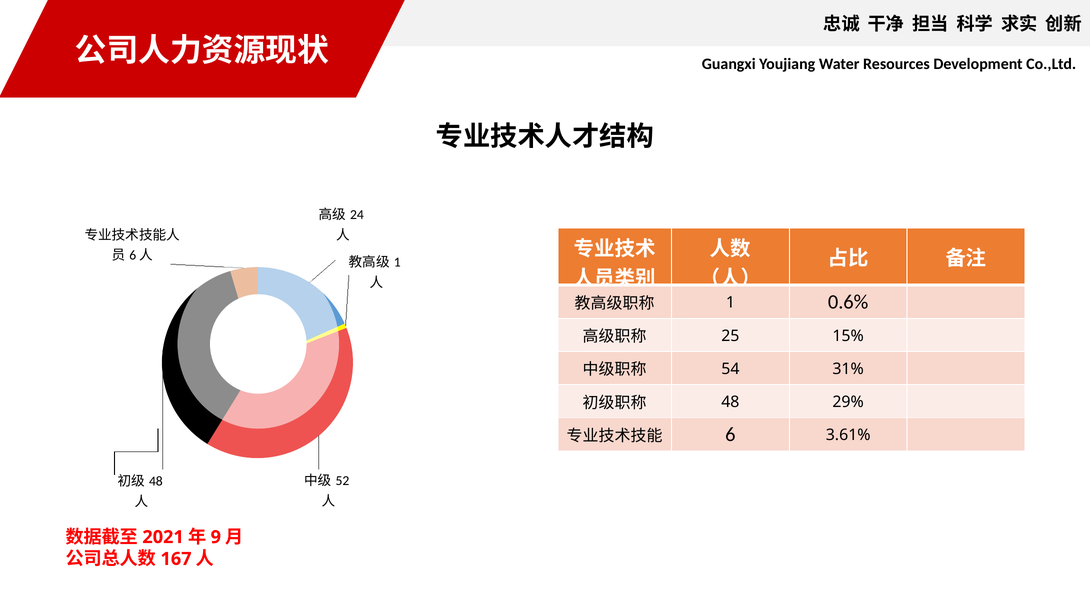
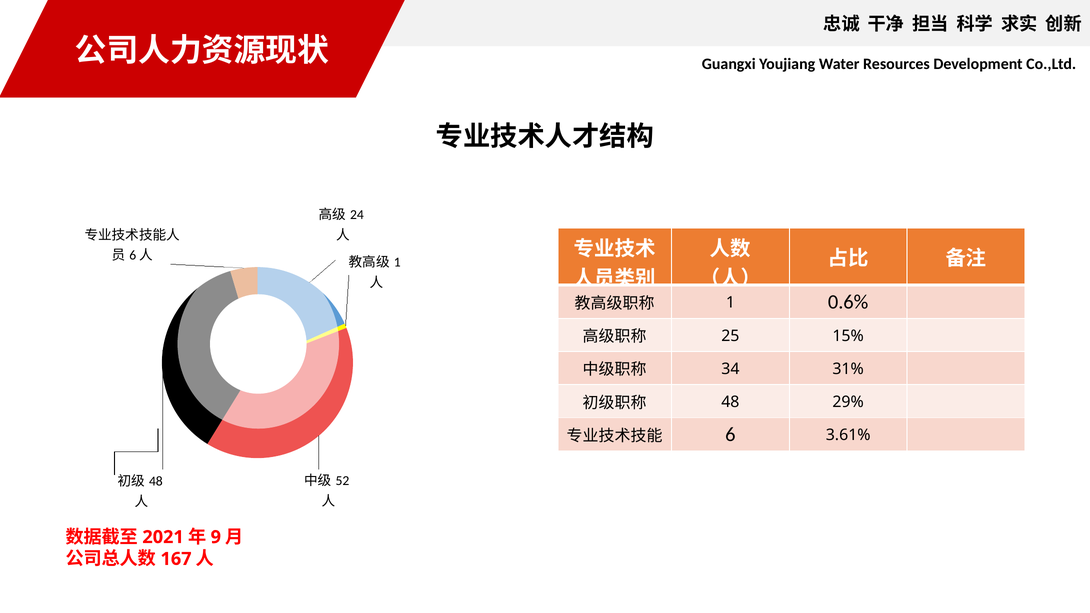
54: 54 -> 34
